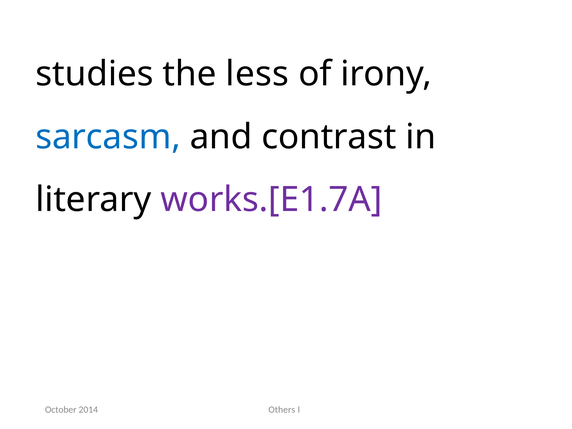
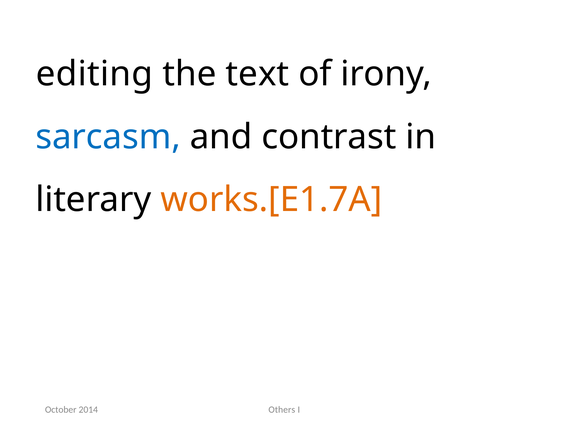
studies: studies -> editing
less: less -> text
works.[E1.7A colour: purple -> orange
